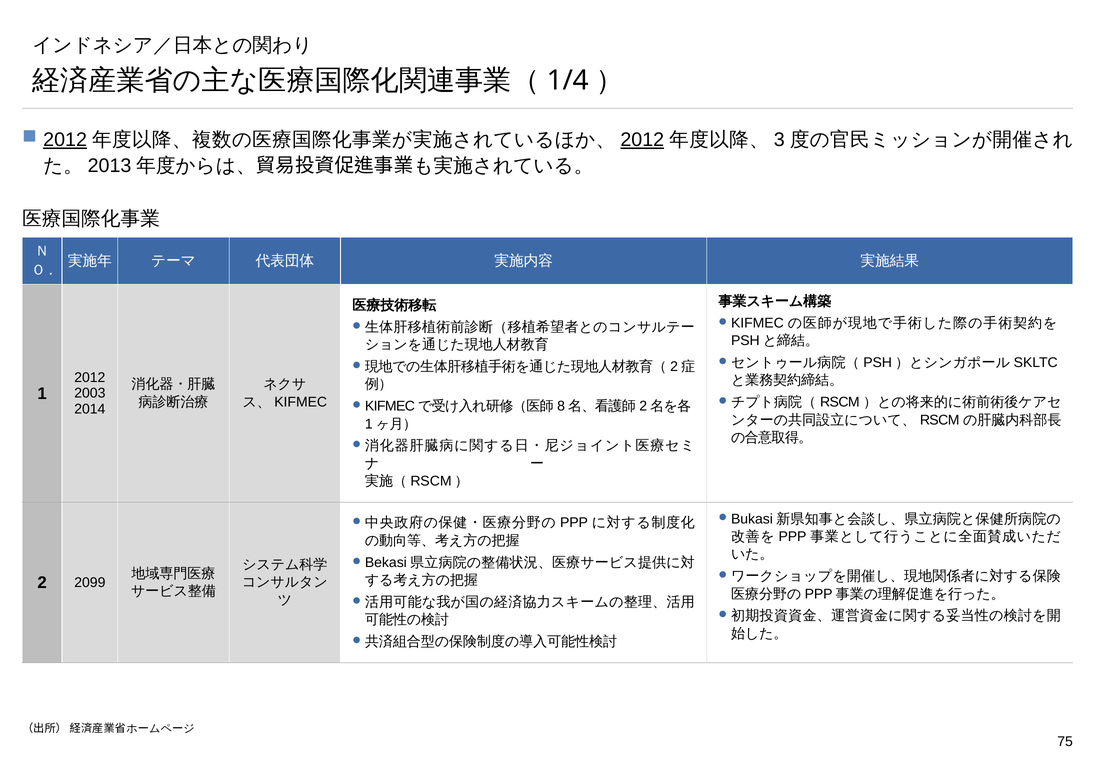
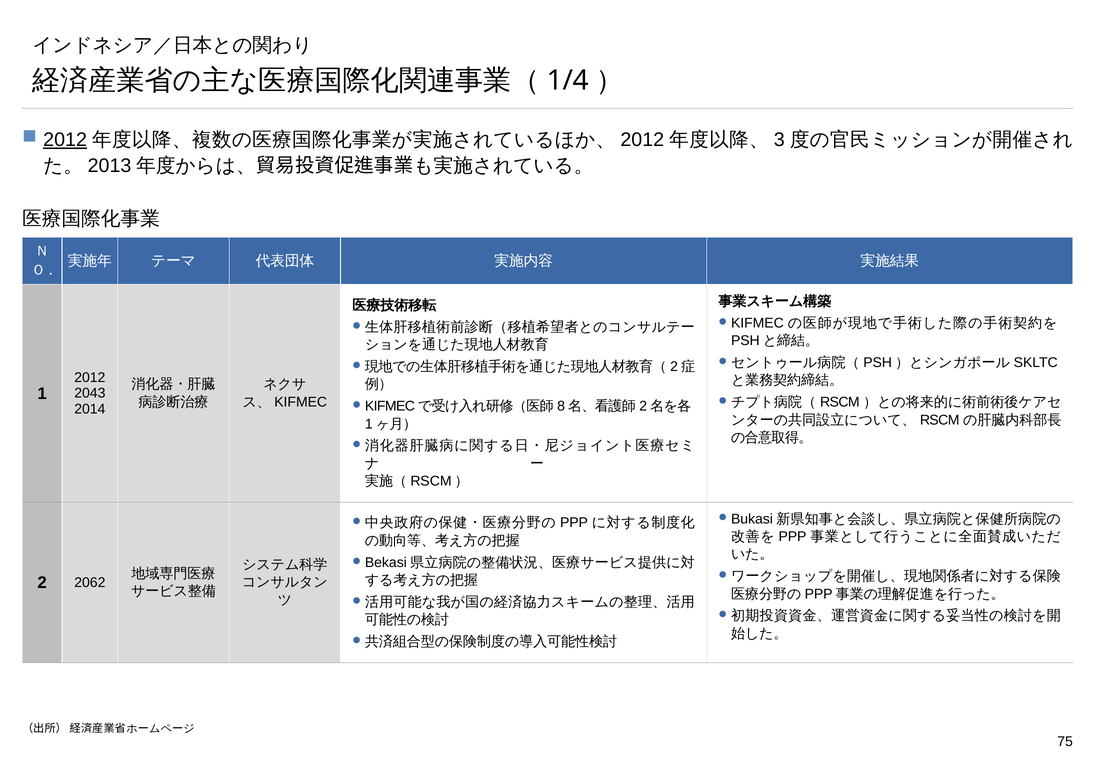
2012 at (642, 140) underline: present -> none
2003: 2003 -> 2043
2099: 2099 -> 2062
